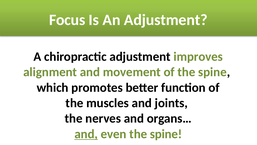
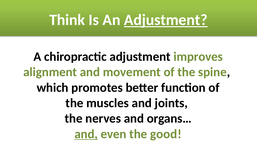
Focus: Focus -> Think
Adjustment at (166, 20) underline: none -> present
even the spine: spine -> good
